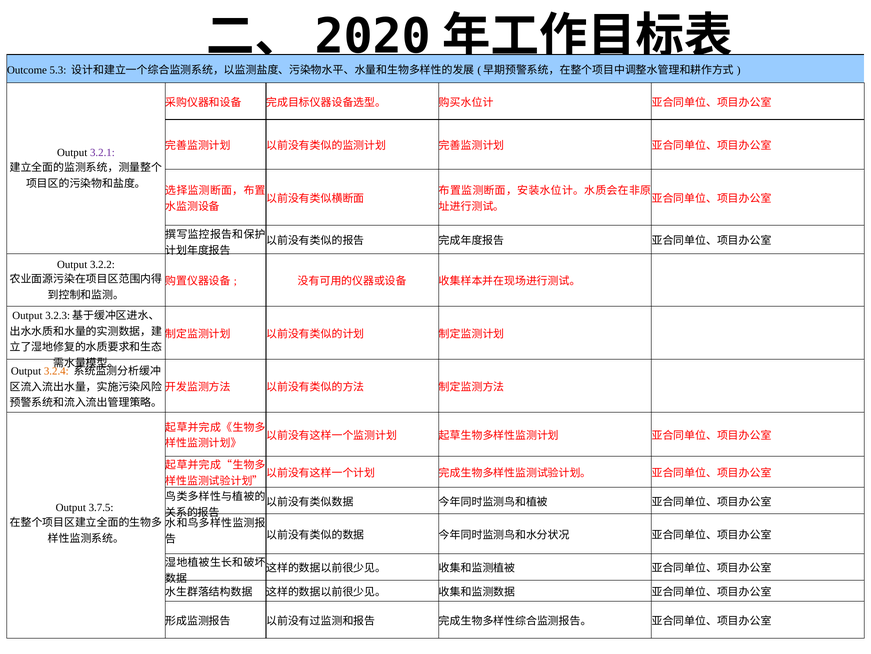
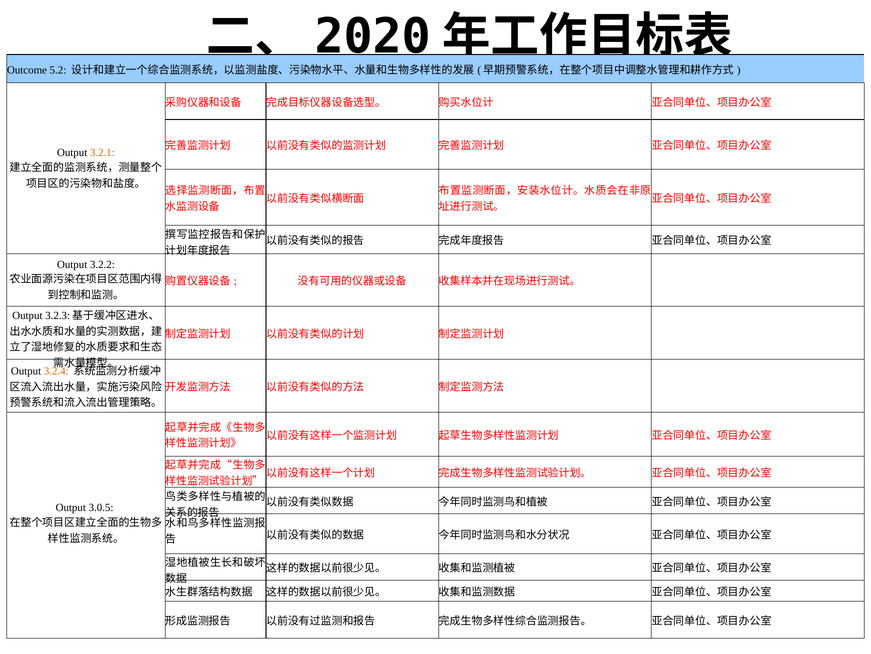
5.3: 5.3 -> 5.2
3.2.1 colour: purple -> orange
3.7.5: 3.7.5 -> 3.0.5
